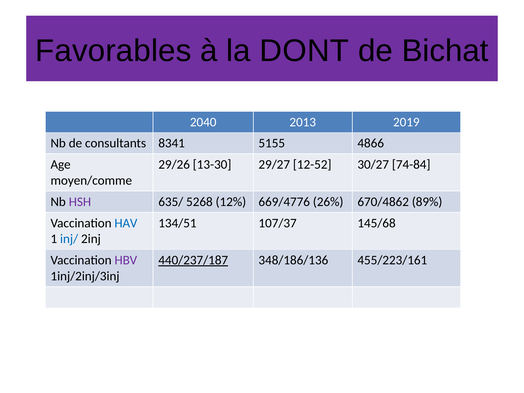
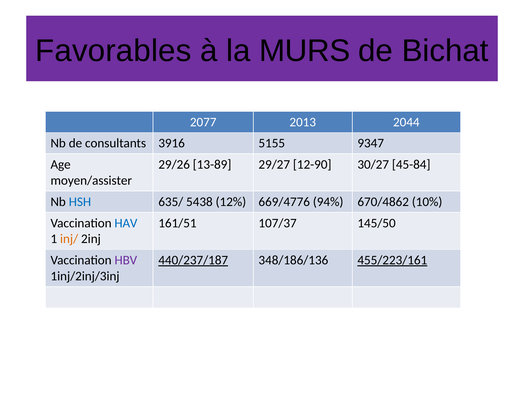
DONT: DONT -> MURS
2040: 2040 -> 2077
2019: 2019 -> 2044
8341: 8341 -> 3916
4866: 4866 -> 9347
13-30: 13-30 -> 13-89
12-52: 12-52 -> 12-90
74-84: 74-84 -> 45-84
moyen/comme: moyen/comme -> moyen/assister
HSH colour: purple -> blue
5268: 5268 -> 5438
26%: 26% -> 94%
89%: 89% -> 10%
134/51: 134/51 -> 161/51
145/68: 145/68 -> 145/50
inj/ colour: blue -> orange
455/223/161 underline: none -> present
